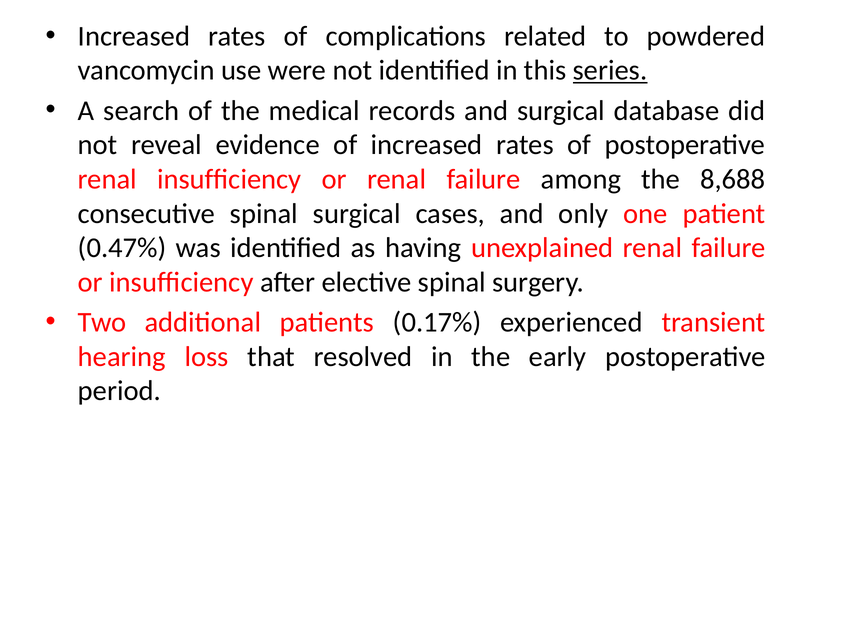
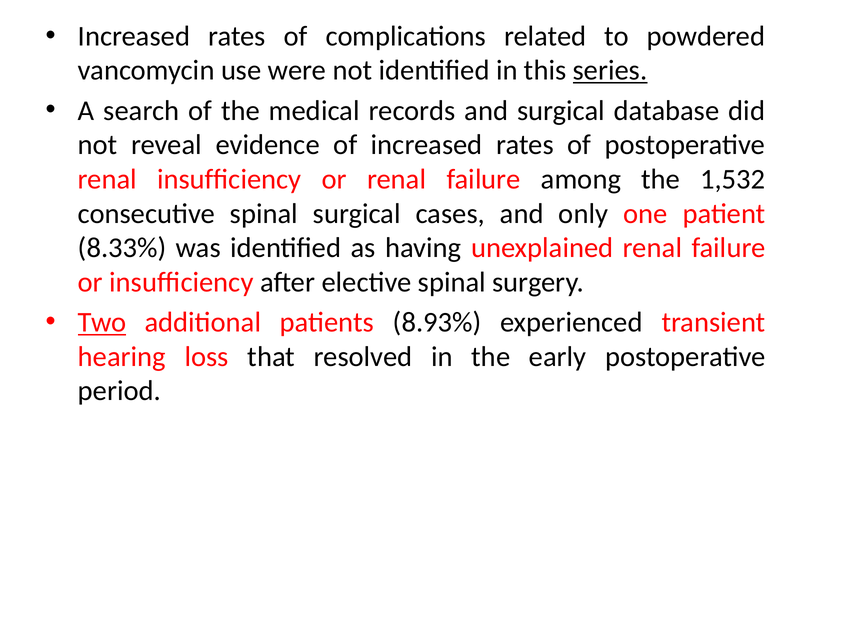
8,688: 8,688 -> 1,532
0.47%: 0.47% -> 8.33%
Two underline: none -> present
0.17%: 0.17% -> 8.93%
